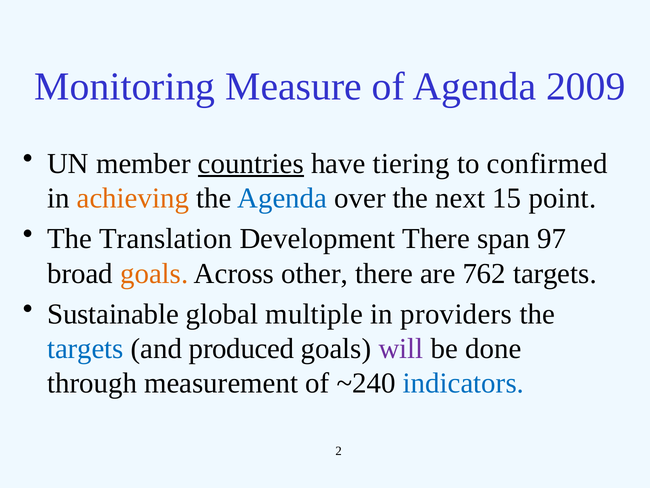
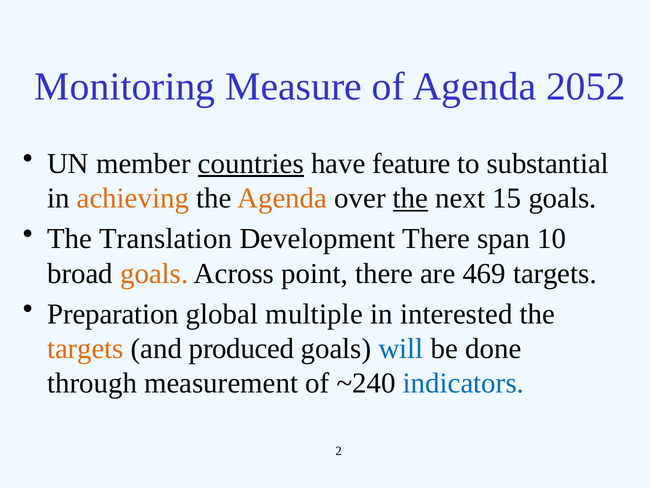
2009: 2009 -> 2052
tiering: tiering -> feature
confirmed: confirmed -> substantial
Agenda at (282, 198) colour: blue -> orange
the at (411, 198) underline: none -> present
15 point: point -> goals
97: 97 -> 10
other: other -> point
762: 762 -> 469
Sustainable: Sustainable -> Preparation
providers: providers -> interested
targets at (85, 348) colour: blue -> orange
will colour: purple -> blue
